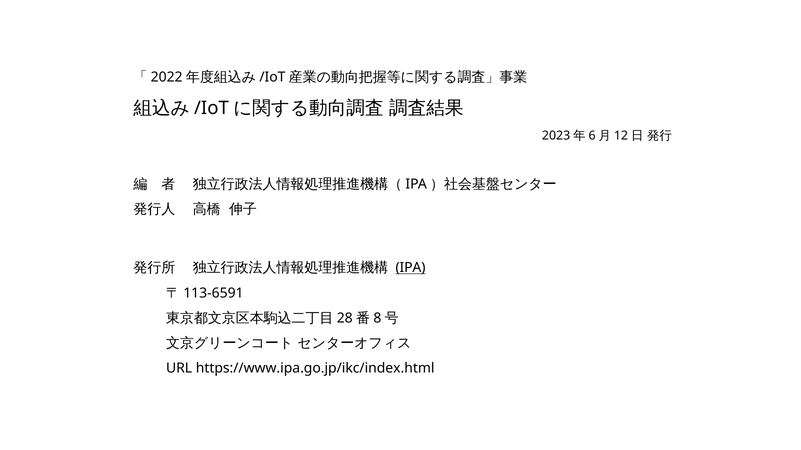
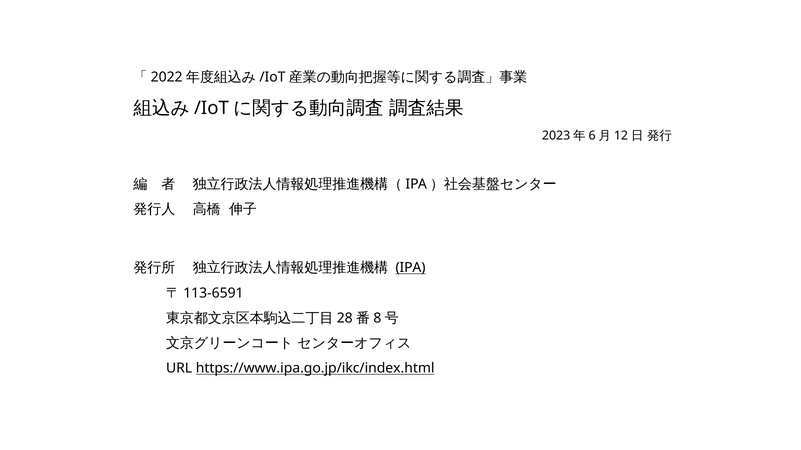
https://www.ipa.go.jp/ikc/index.html underline: none -> present
